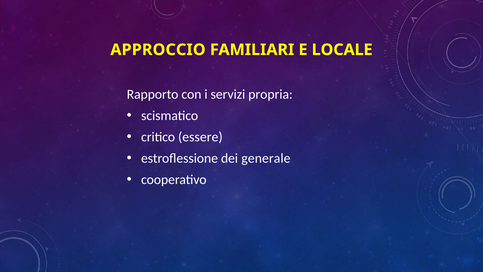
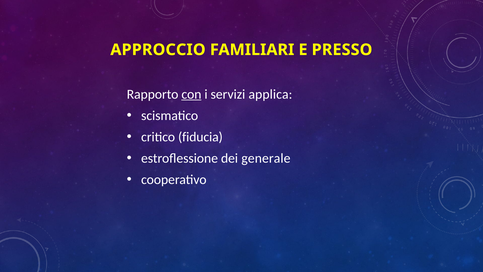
LOCALE: LOCALE -> PRESSO
con underline: none -> present
propria: propria -> applica
essere: essere -> fiducia
